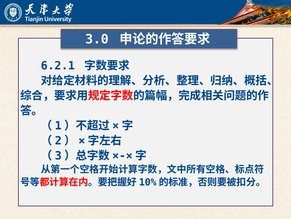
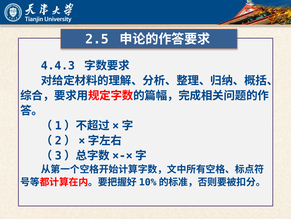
3.0: 3.0 -> 2.5
6.2.1: 6.2.1 -> 4.4.3
